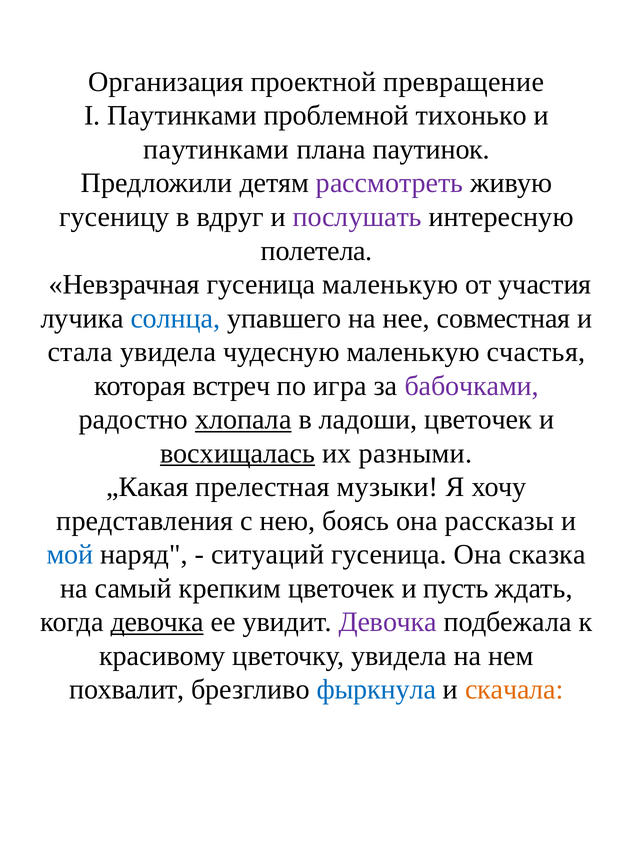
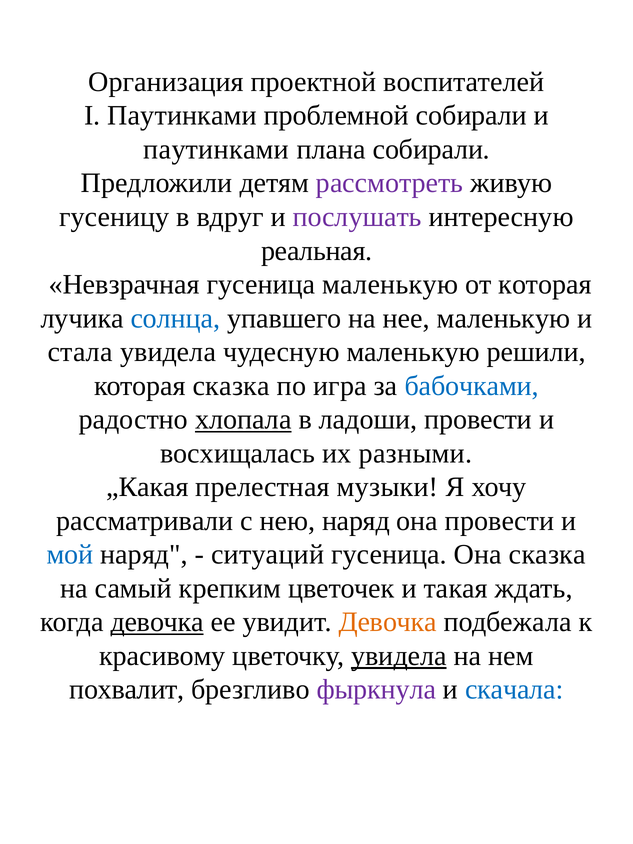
превращение: превращение -> воспитателей
проблемной тихонько: тихонько -> собирали
плана паутинок: паутинок -> собирали
полетела: полетела -> реальная
от участия: участия -> которая
нее совместная: совместная -> маленькую
счастья: счастья -> решили
которая встреч: встреч -> сказка
бабочками colour: purple -> blue
ладоши цветочек: цветочек -> провести
восхищалась underline: present -> none
представления: представления -> рассматривали
нею боясь: боясь -> наряд
она рассказы: рассказы -> провести
пусть: пусть -> такая
Девочка at (388, 622) colour: purple -> orange
увидела at (399, 656) underline: none -> present
фыркнула colour: blue -> purple
скачала colour: orange -> blue
